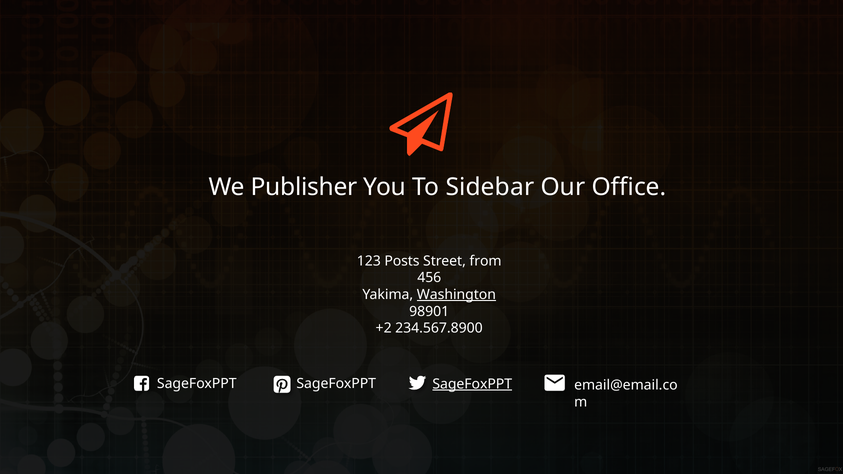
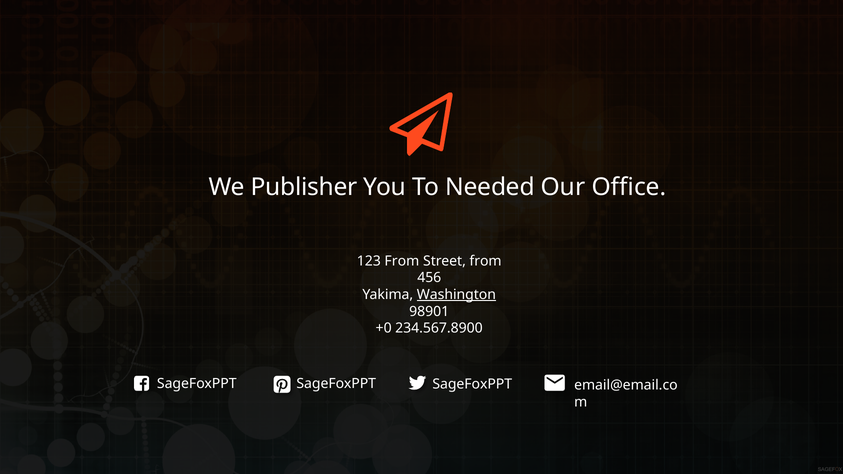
Sidebar: Sidebar -> Needed
123 Posts: Posts -> From
+2: +2 -> +0
SageFoxPPT at (472, 384) underline: present -> none
